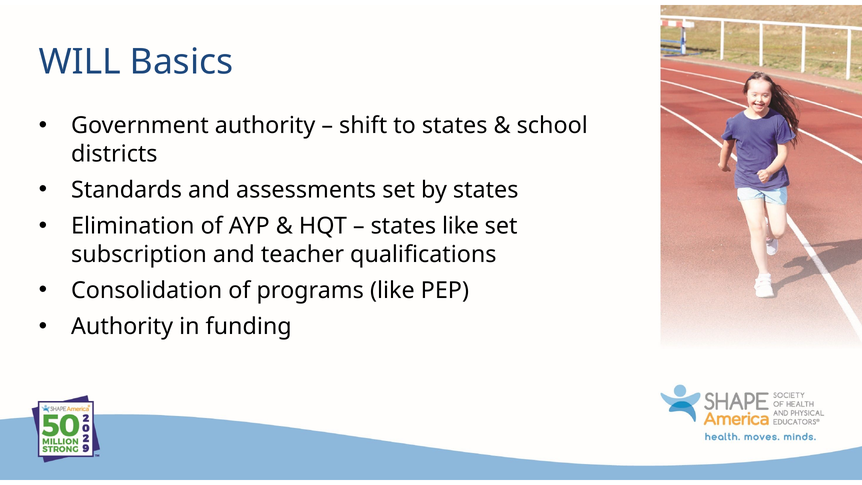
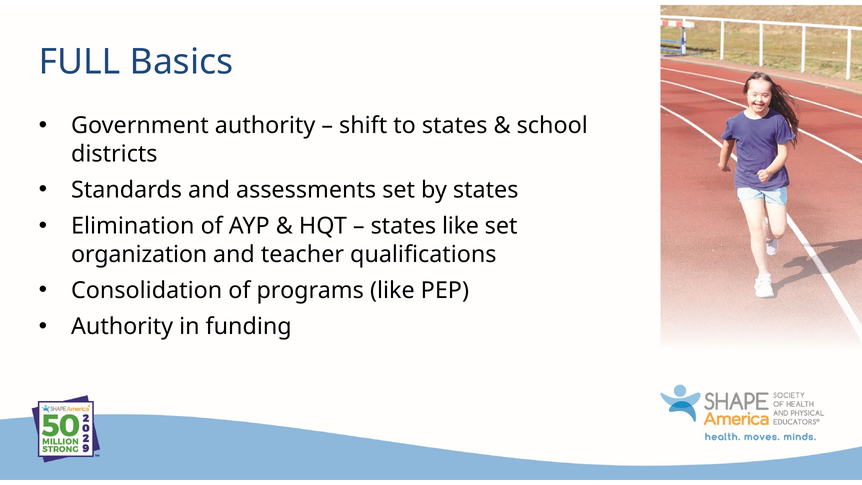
WILL: WILL -> FULL
subscription: subscription -> organization
